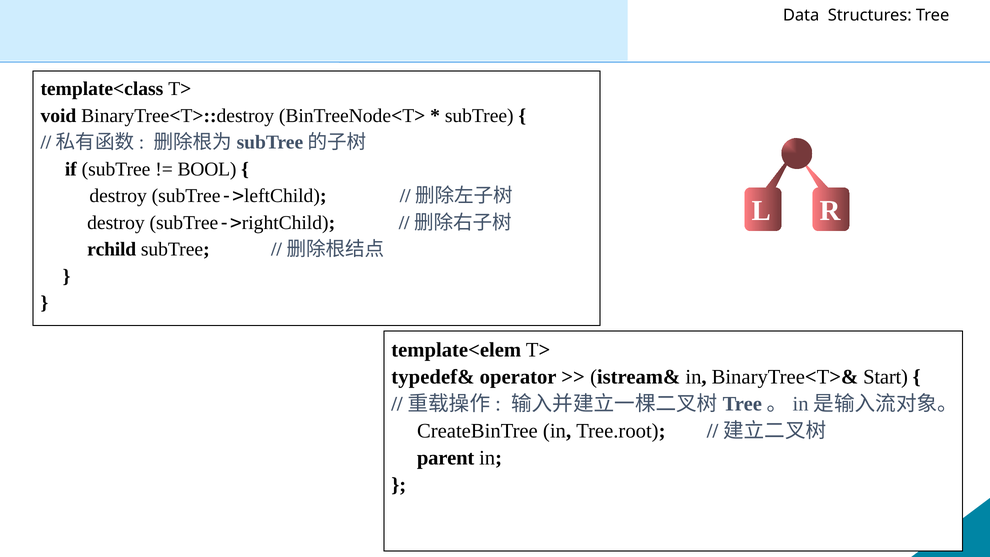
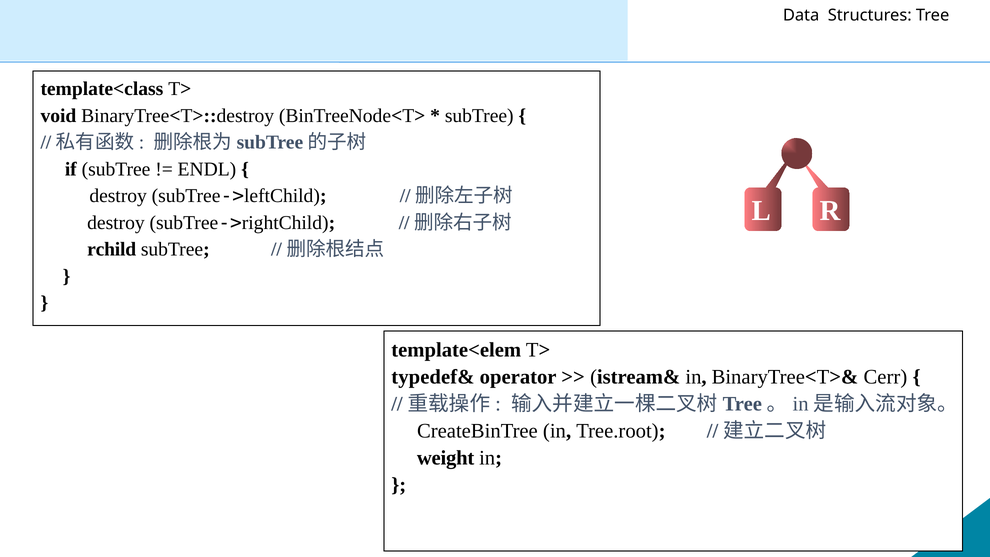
BOOL: BOOL -> ENDL
Start: Start -> Cerr
parent: parent -> weight
